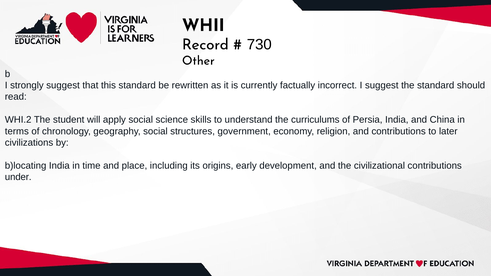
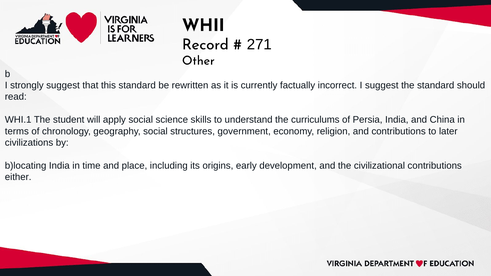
730: 730 -> 271
WHI.2: WHI.2 -> WHI.1
under: under -> either
